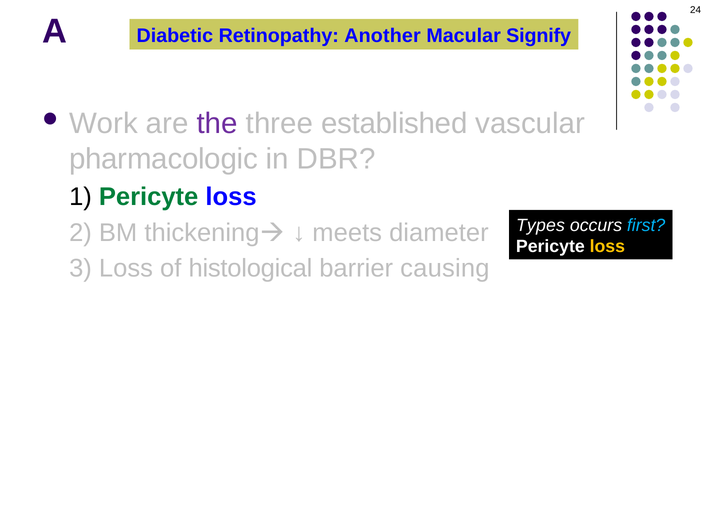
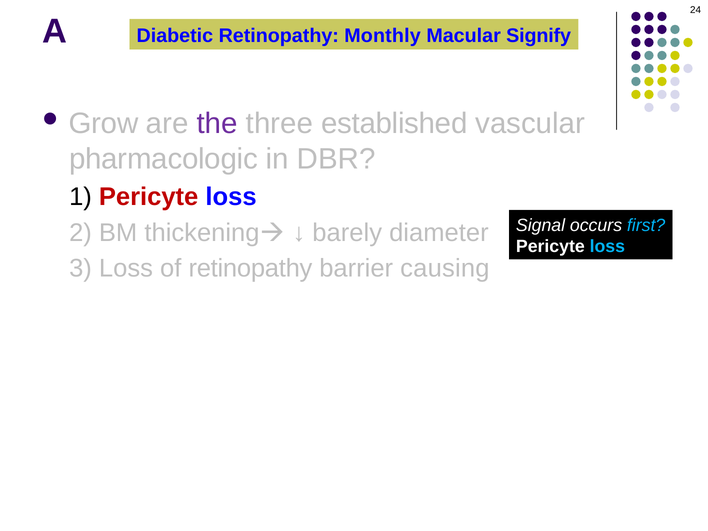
Another: Another -> Monthly
Work: Work -> Grow
Pericyte at (149, 197) colour: green -> red
Types: Types -> Signal
meets: meets -> barely
loss at (607, 247) colour: yellow -> light blue
of histological: histological -> retinopathy
